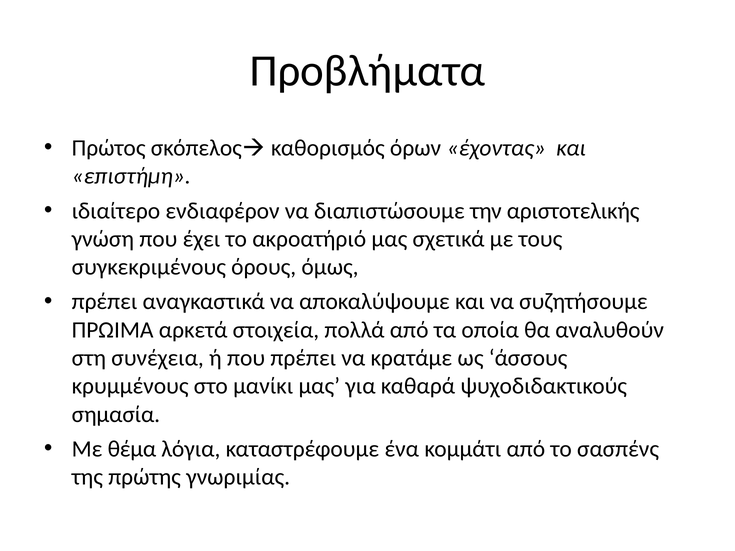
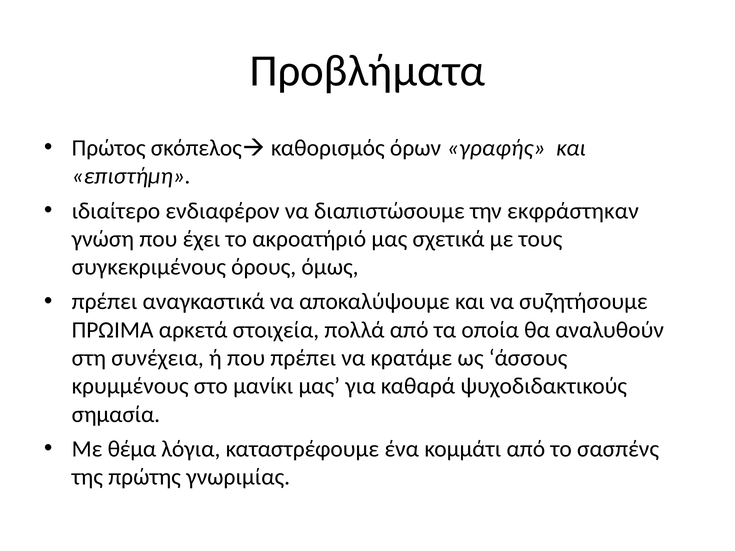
έχοντας: έχοντας -> γραφής
αριστοτελικής: αριστοτελικής -> εκφράστηκαν
